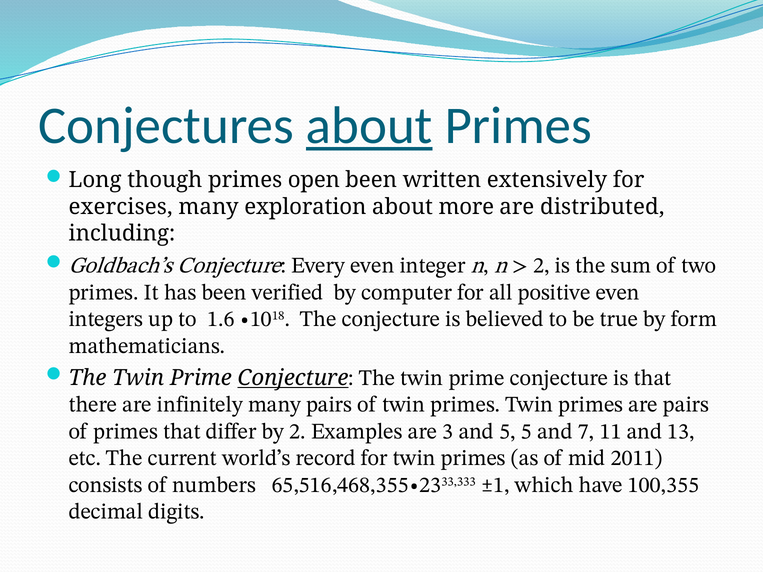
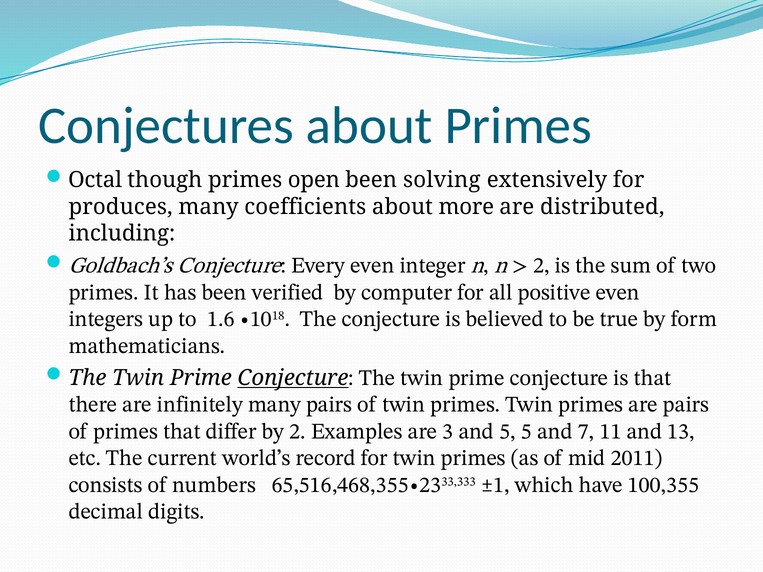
about at (369, 126) underline: present -> none
Long: Long -> Octal
written: written -> solving
exercises: exercises -> produces
exploration: exploration -> coefficients
